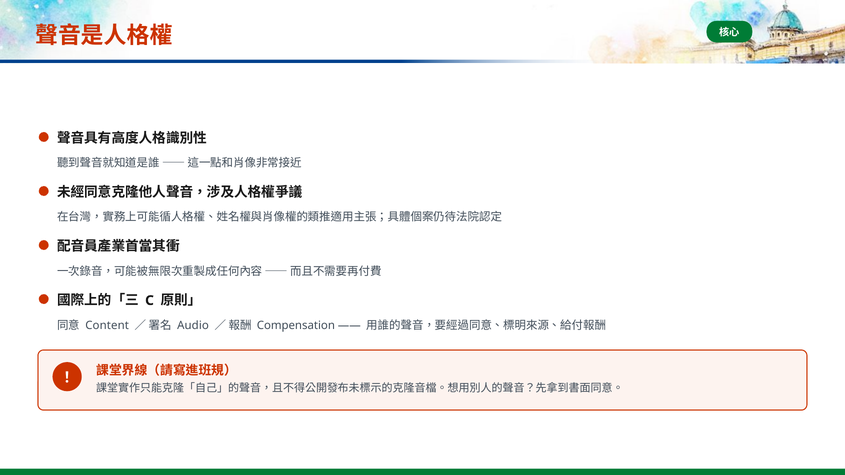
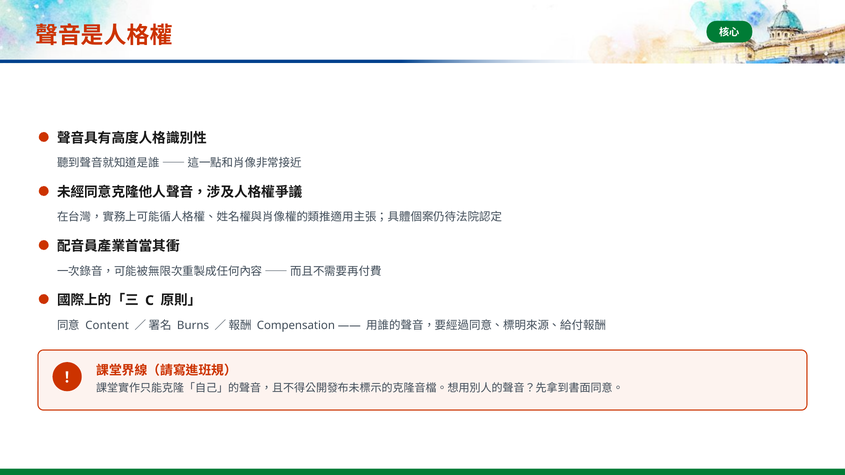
Audio: Audio -> Burns
